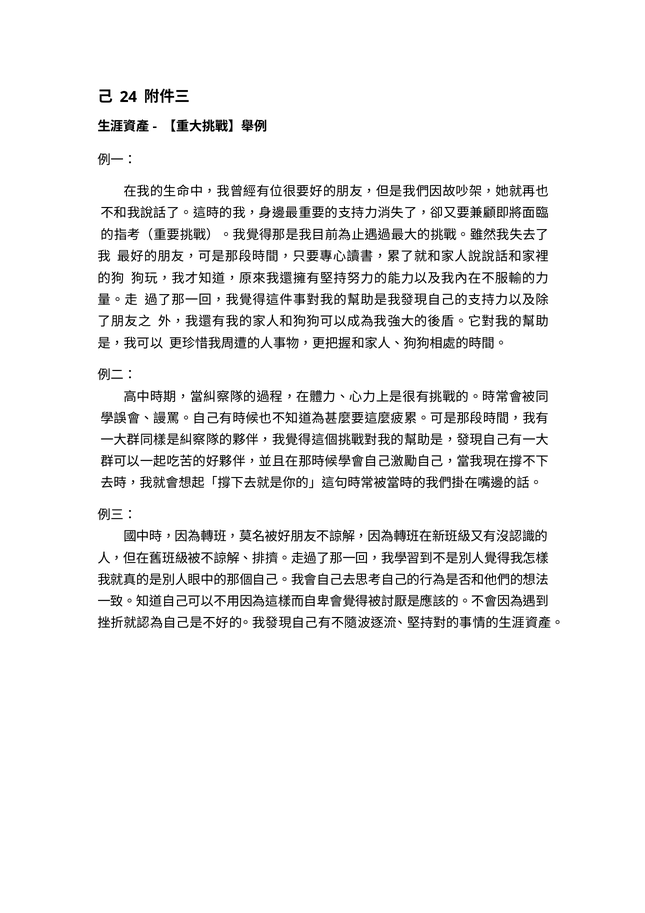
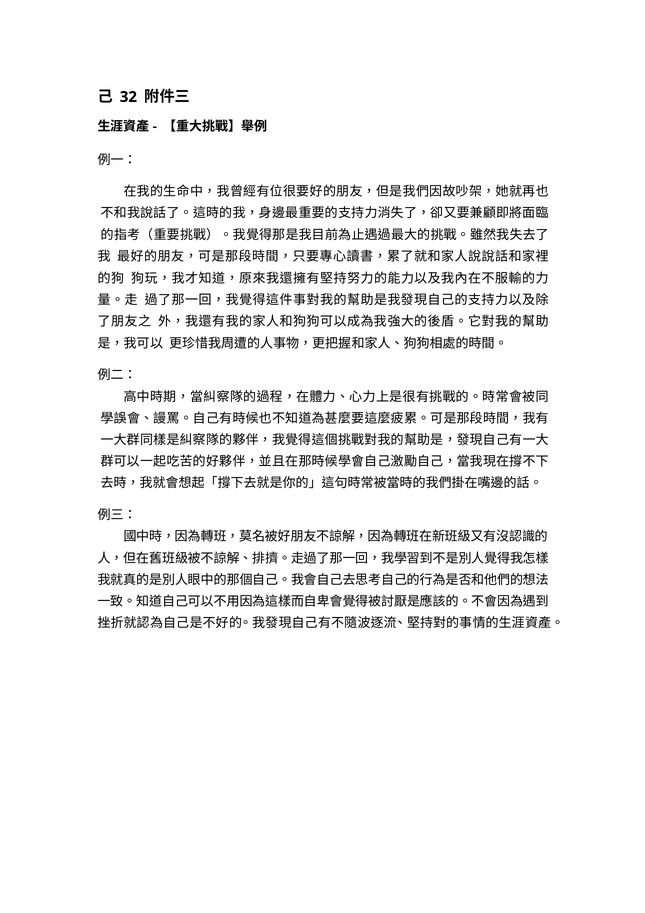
24: 24 -> 32
